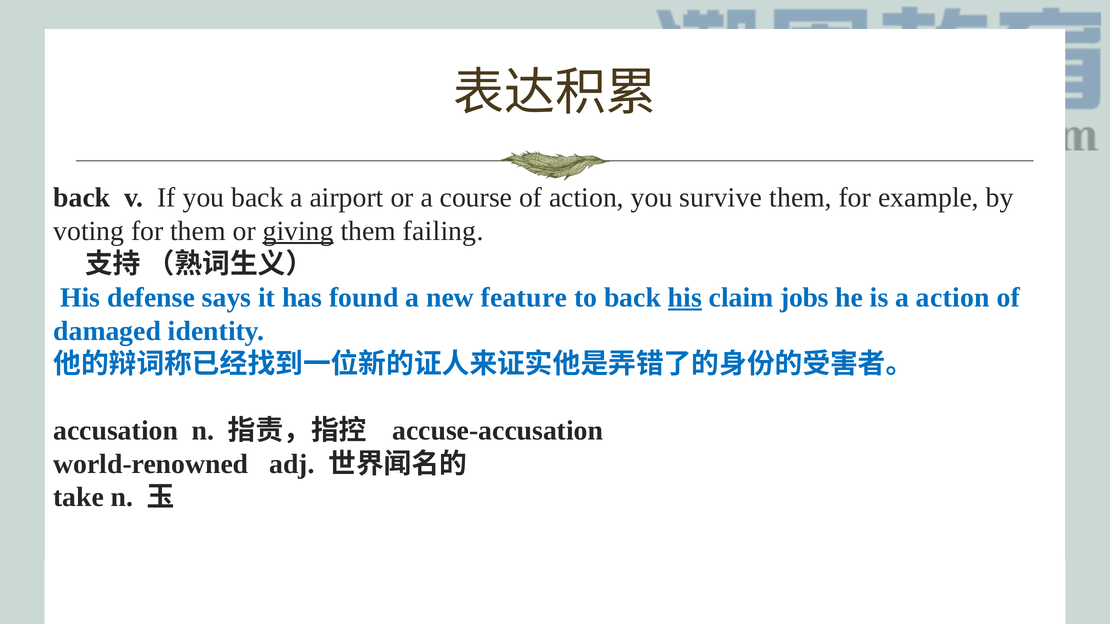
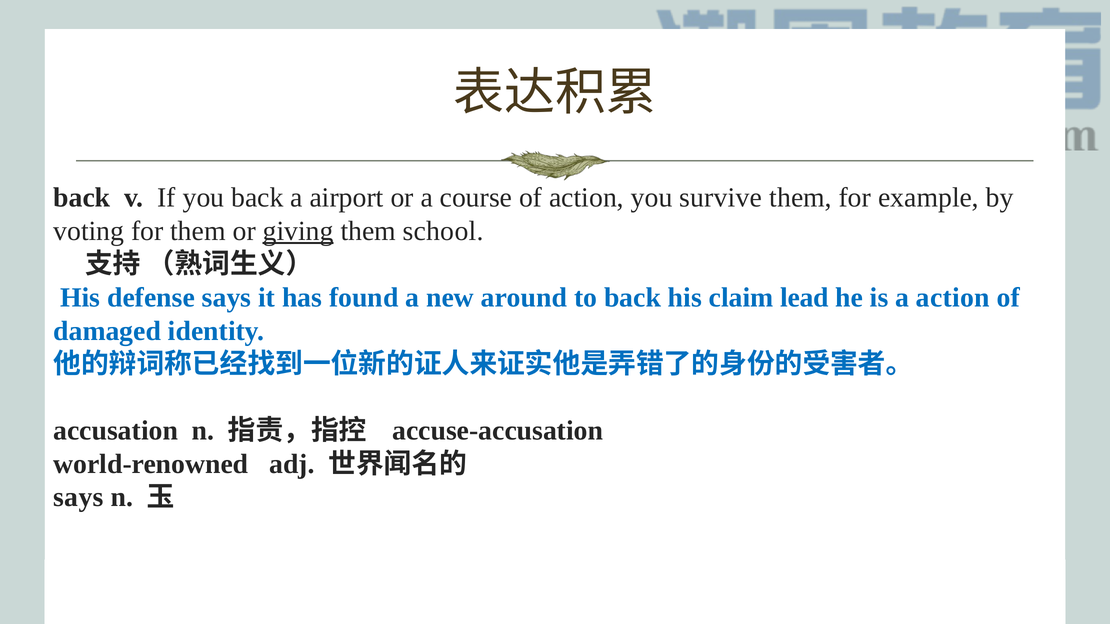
failing: failing -> school
feature: feature -> around
his at (685, 298) underline: present -> none
jobs: jobs -> lead
take at (79, 498): take -> says
